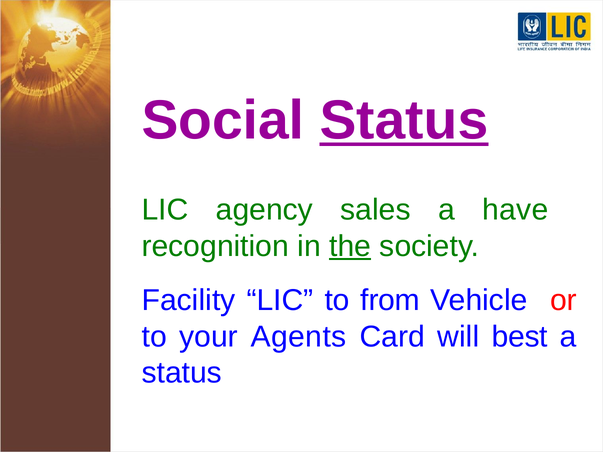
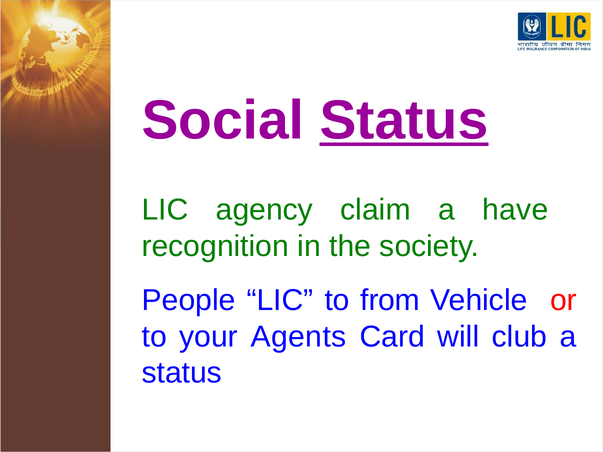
sales: sales -> claim
the underline: present -> none
Facility: Facility -> People
best: best -> club
